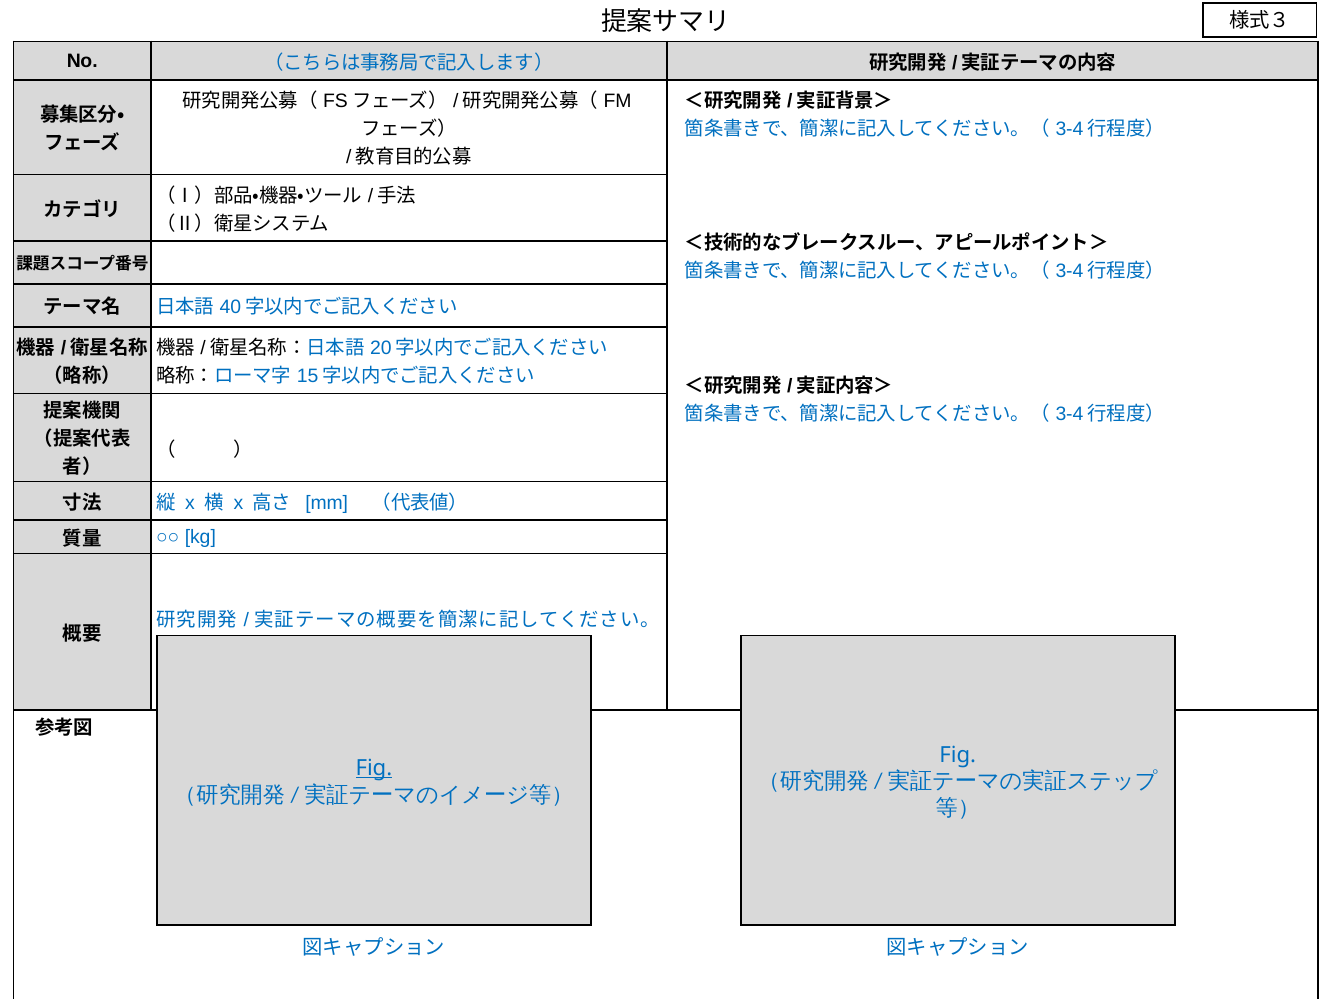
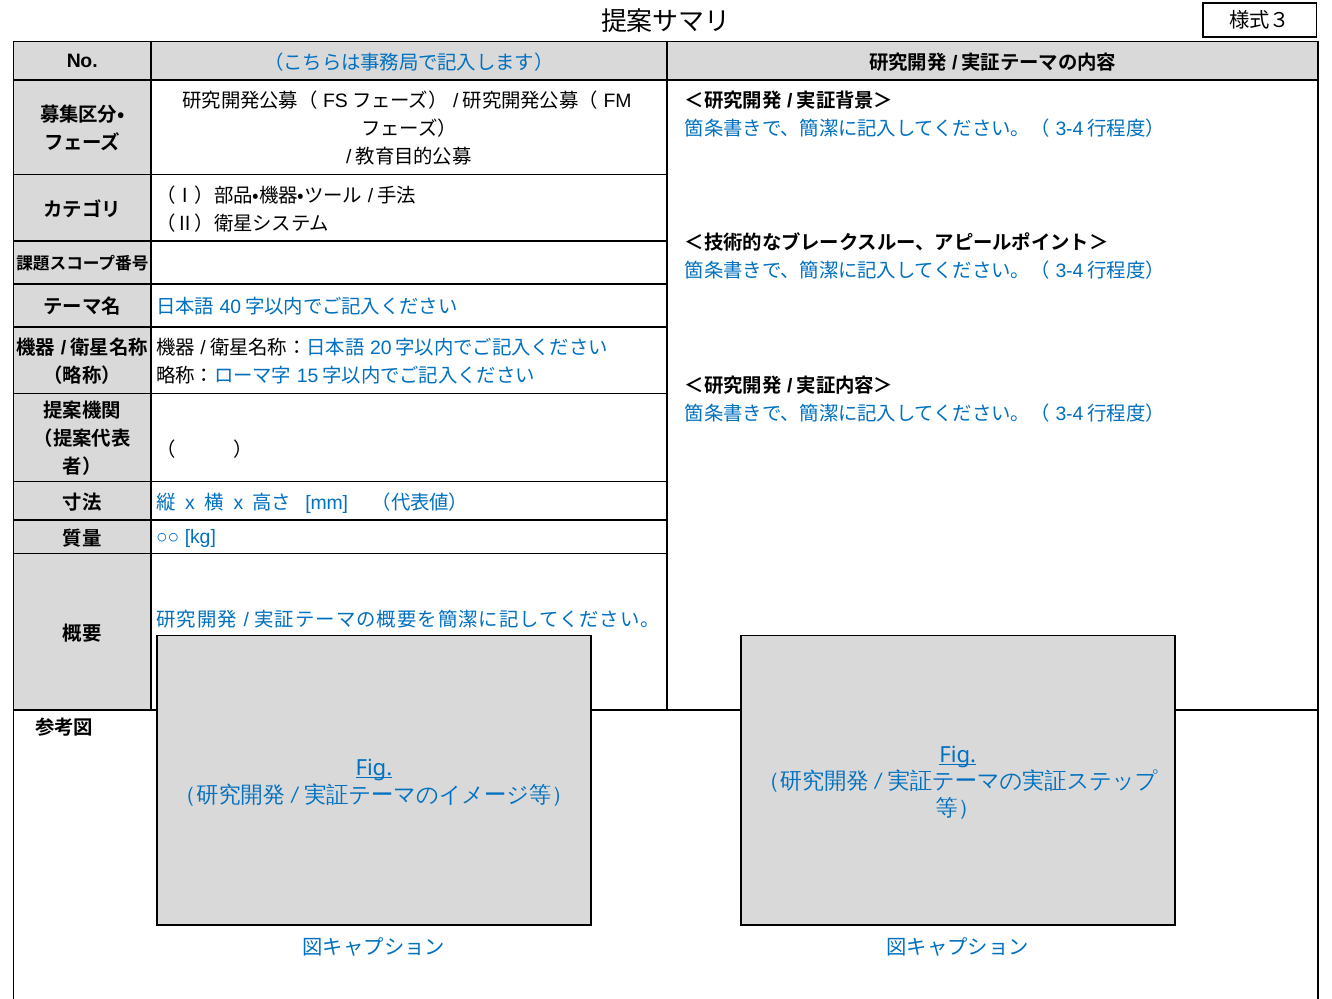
Fig at (958, 755) underline: none -> present
